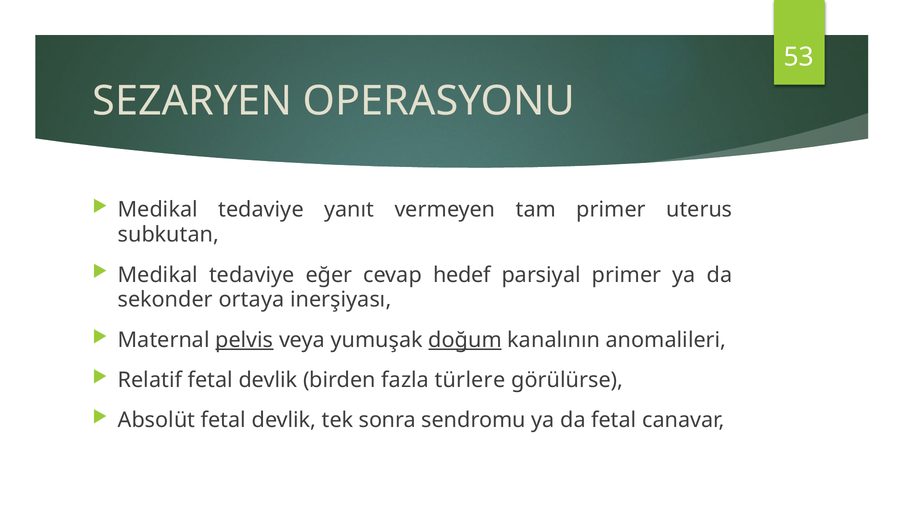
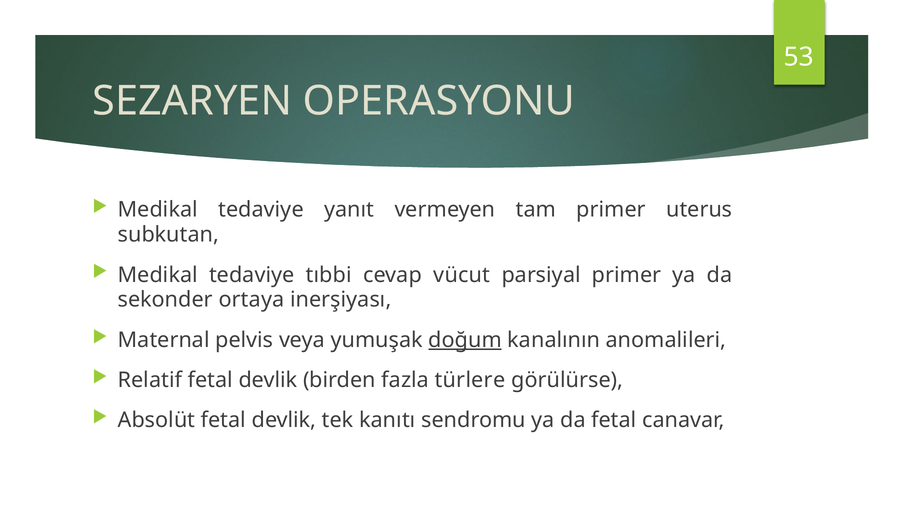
eğer: eğer -> tıbbi
hedef: hedef -> vücut
pelvis underline: present -> none
sonra: sonra -> kanıtı
